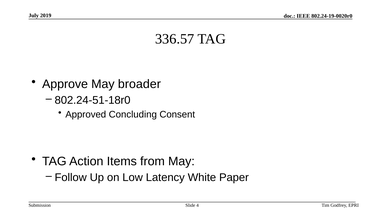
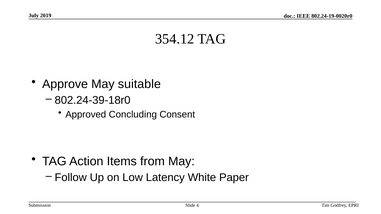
336.57: 336.57 -> 354.12
broader: broader -> suitable
802.24-51-18r0: 802.24-51-18r0 -> 802.24-39-18r0
